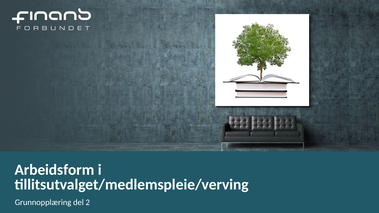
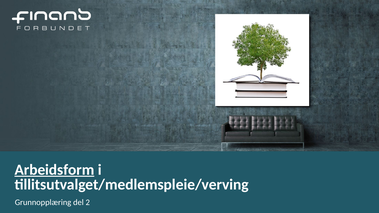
Arbeidsform underline: none -> present
